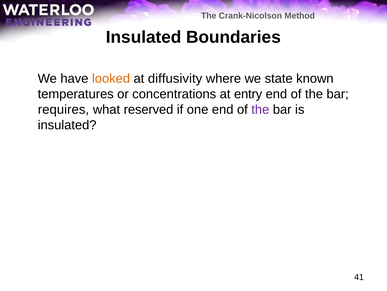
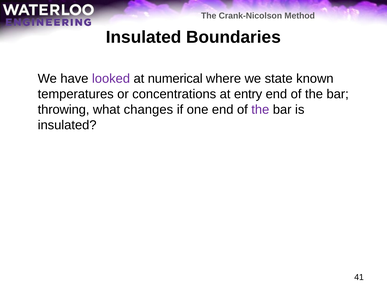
looked colour: orange -> purple
diffusivity: diffusivity -> numerical
requires: requires -> throwing
reserved: reserved -> changes
